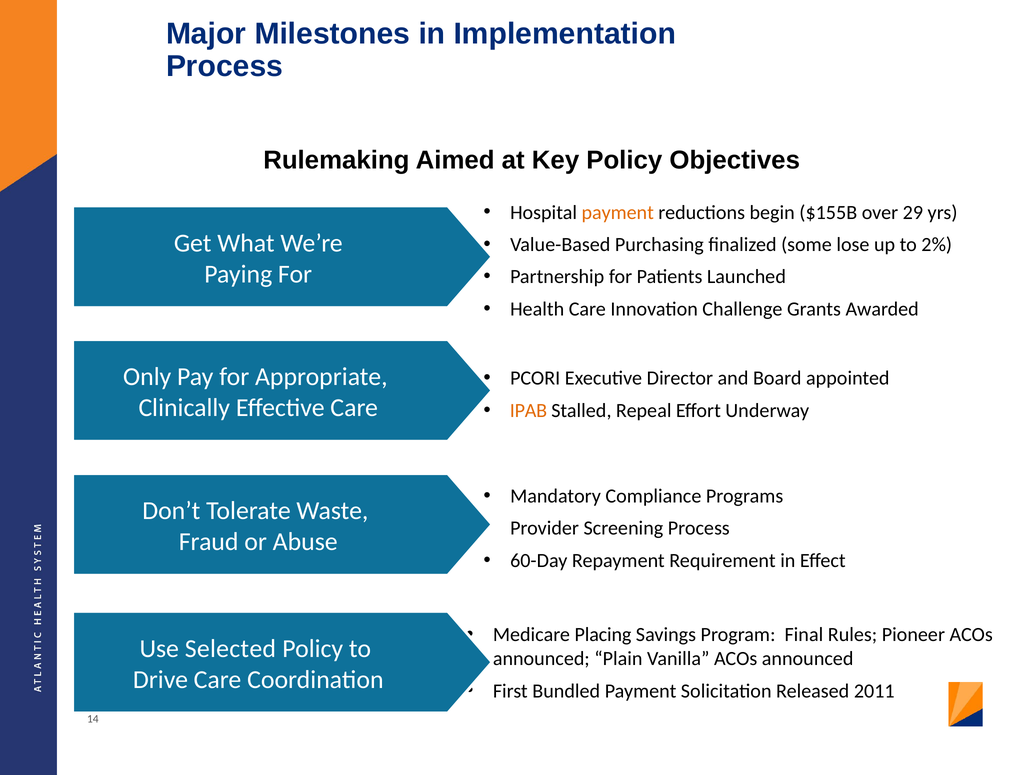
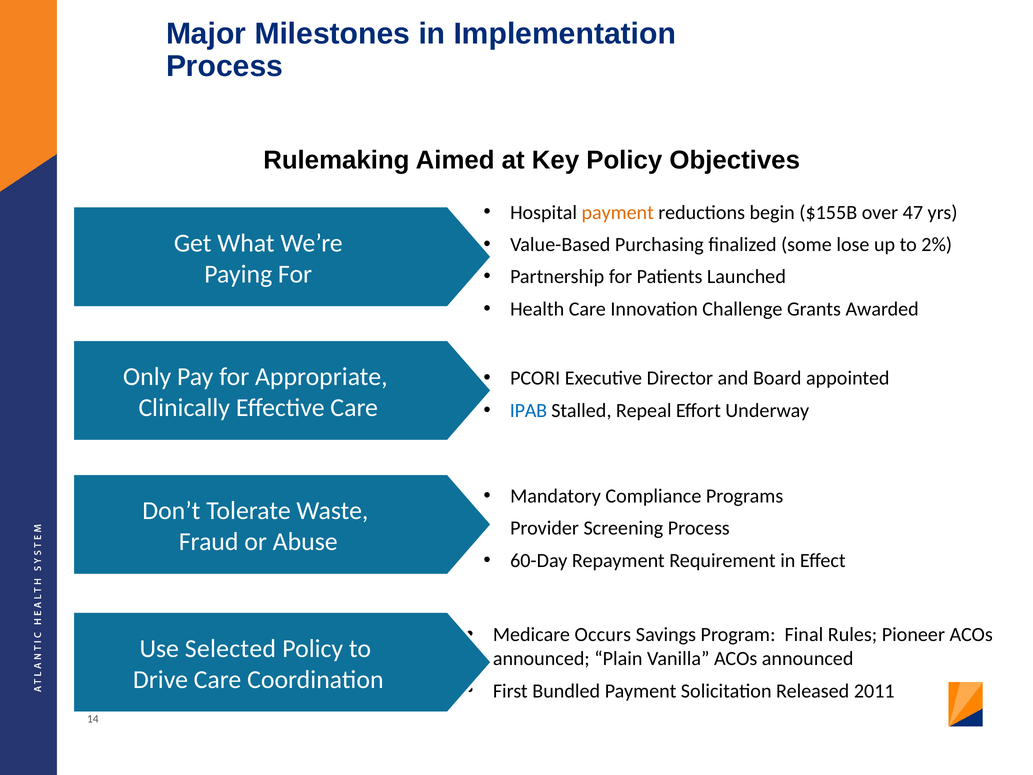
29: 29 -> 47
IPAB colour: orange -> blue
Placing: Placing -> Occurs
